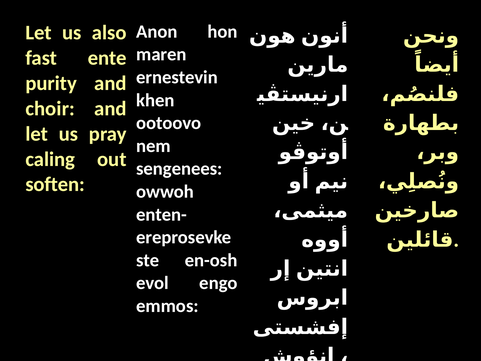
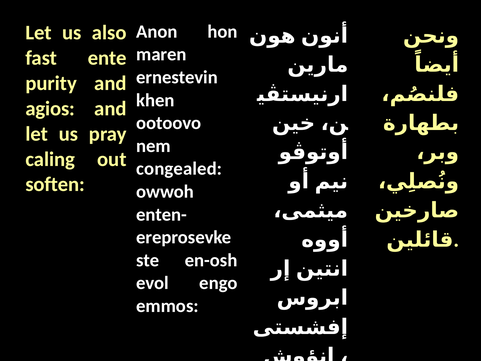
choir: choir -> agios
sengenees: sengenees -> congealed
